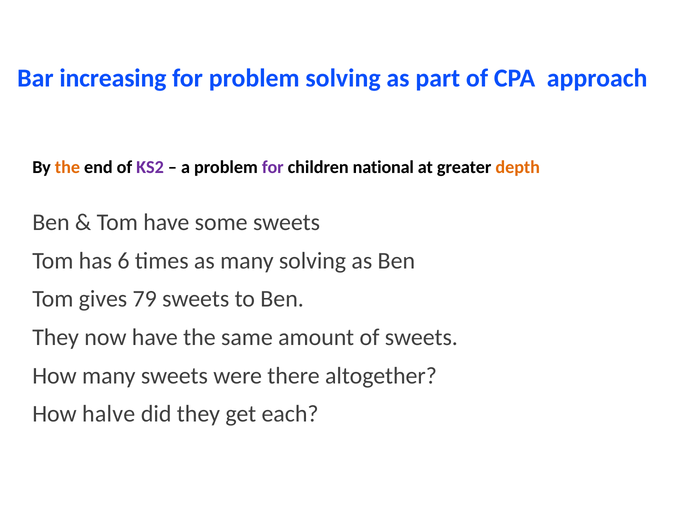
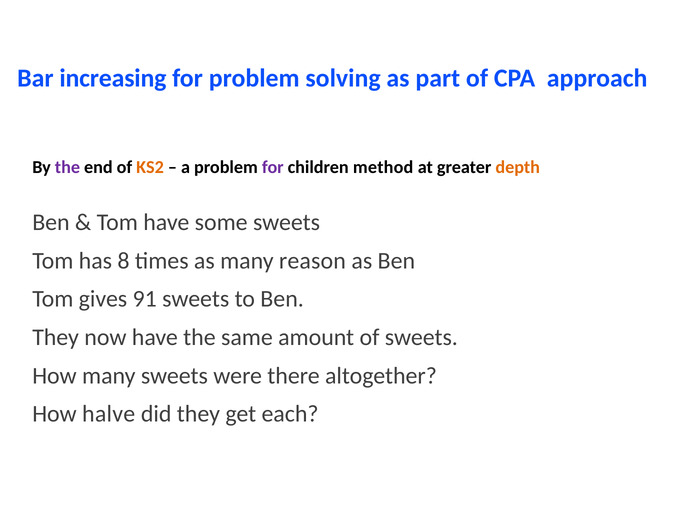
the at (67, 167) colour: orange -> purple
KS2 colour: purple -> orange
children national: national -> method
6: 6 -> 8
many solving: solving -> reason
79: 79 -> 91
